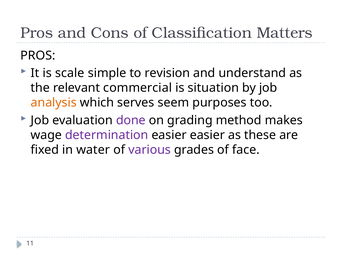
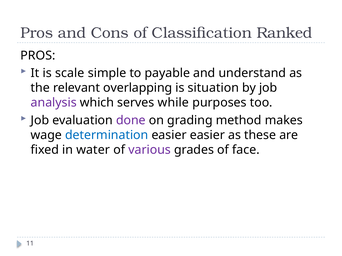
Matters: Matters -> Ranked
revision: revision -> payable
commercial: commercial -> overlapping
analysis colour: orange -> purple
seem: seem -> while
determination colour: purple -> blue
